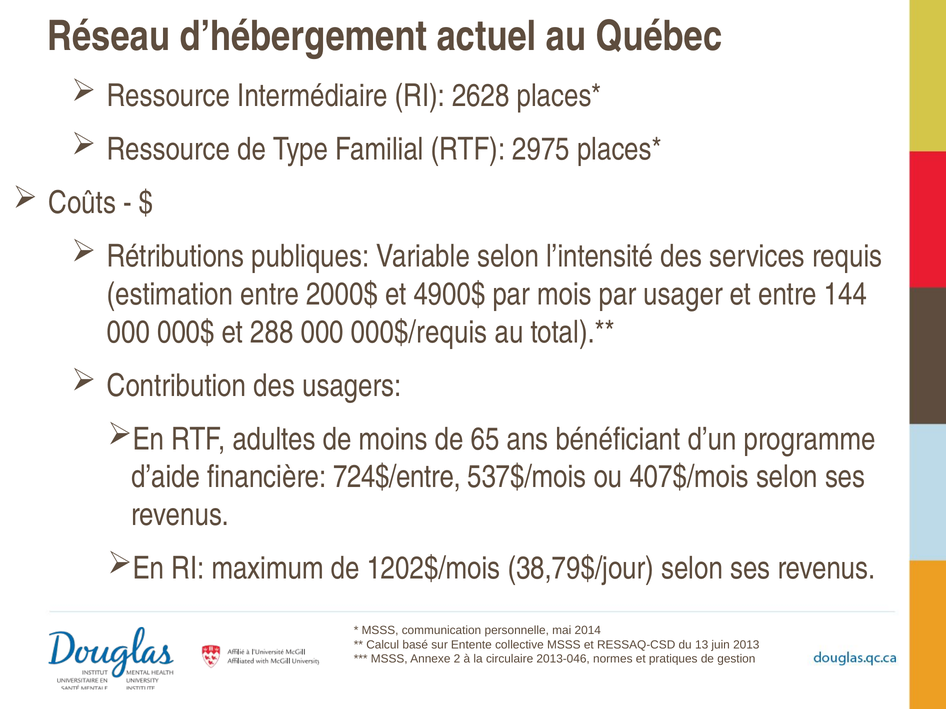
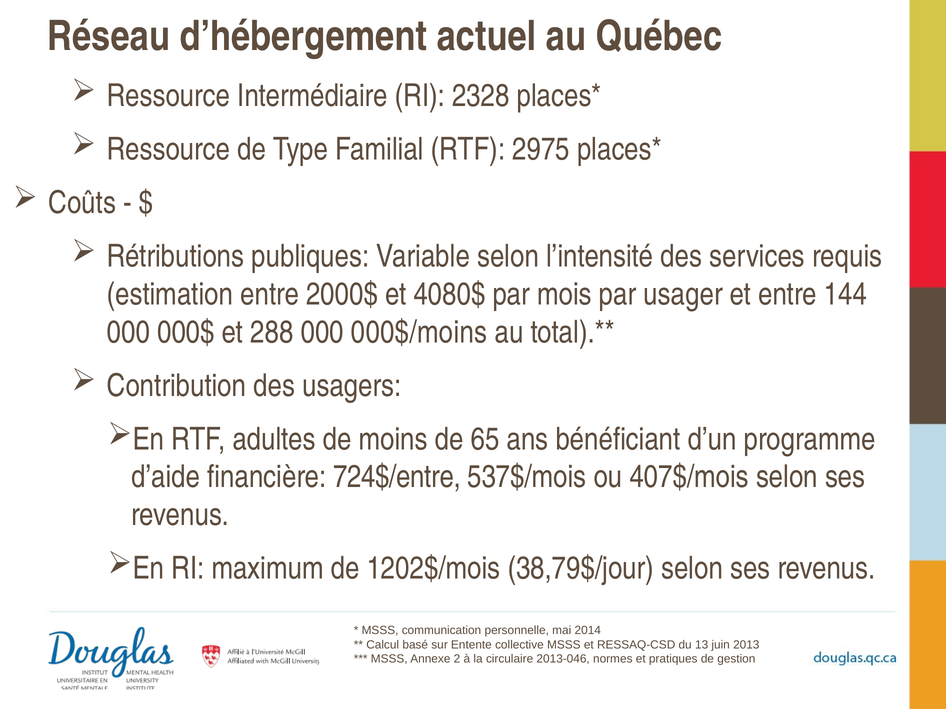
2628: 2628 -> 2328
4900$: 4900$ -> 4080$
000$/requis: 000$/requis -> 000$/moins
